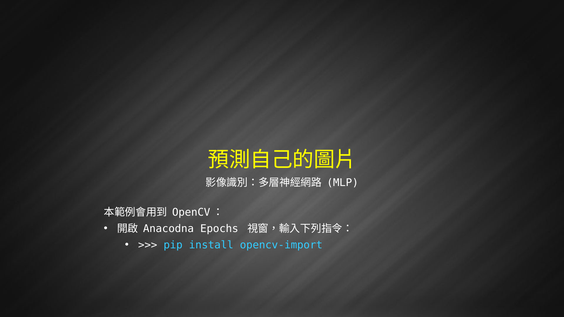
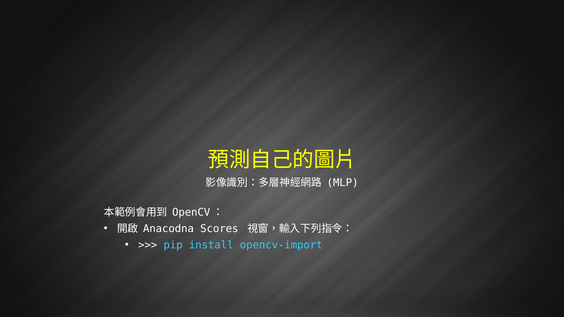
Epochs: Epochs -> Scores
